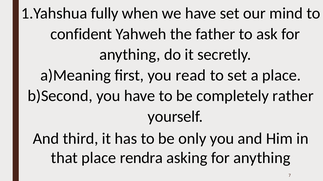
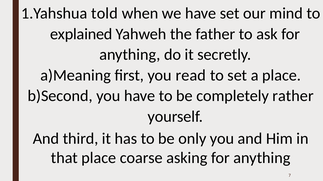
fully: fully -> told
confident: confident -> explained
rendra: rendra -> coarse
